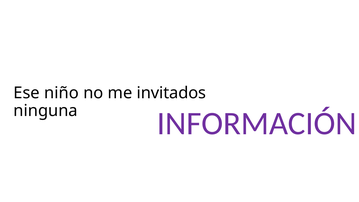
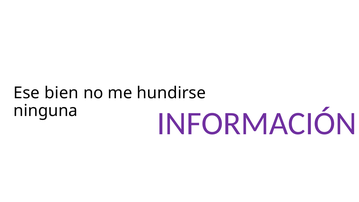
niño: niño -> bien
invitados: invitados -> hundirse
